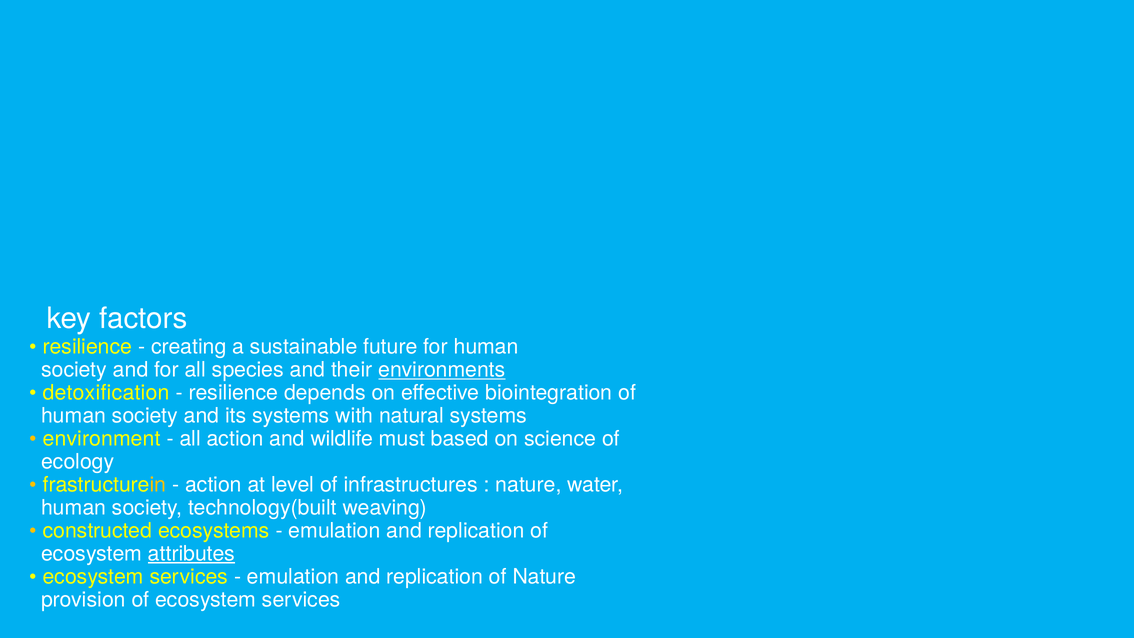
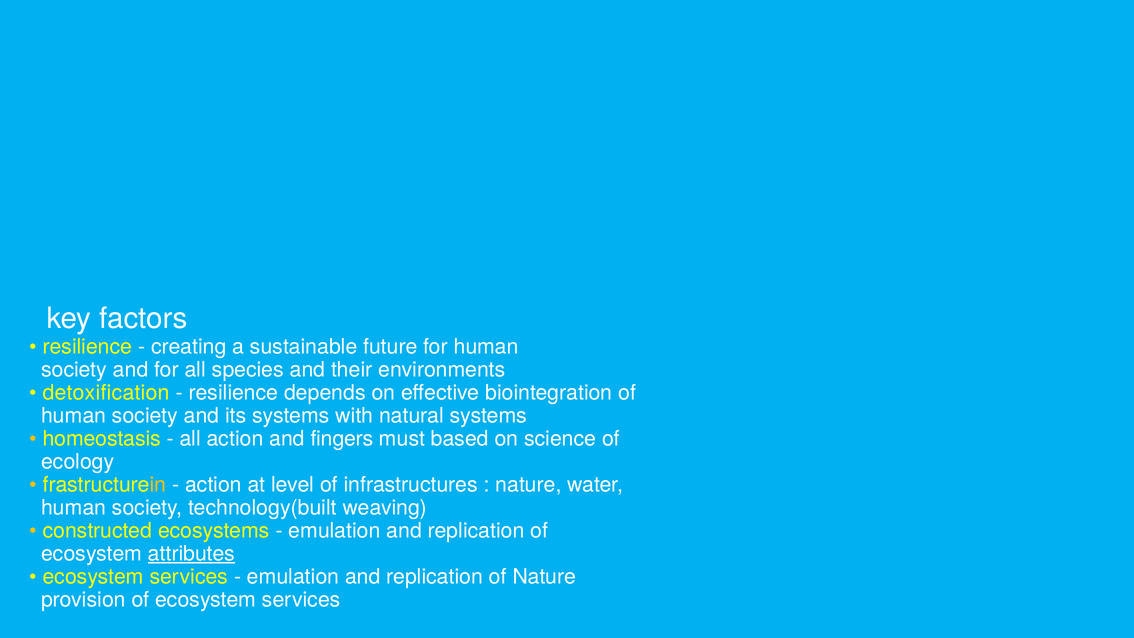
environments underline: present -> none
environment: environment -> homeostasis
wildlife: wildlife -> fingers
